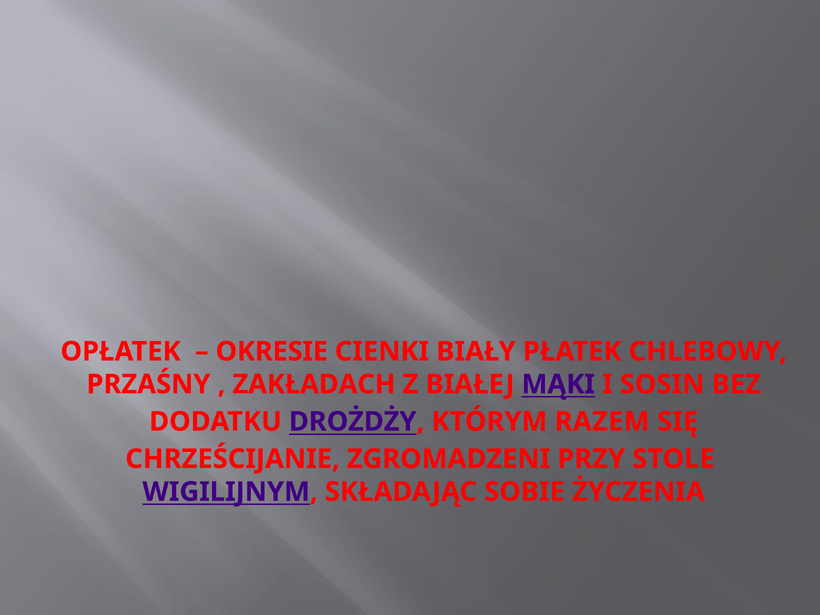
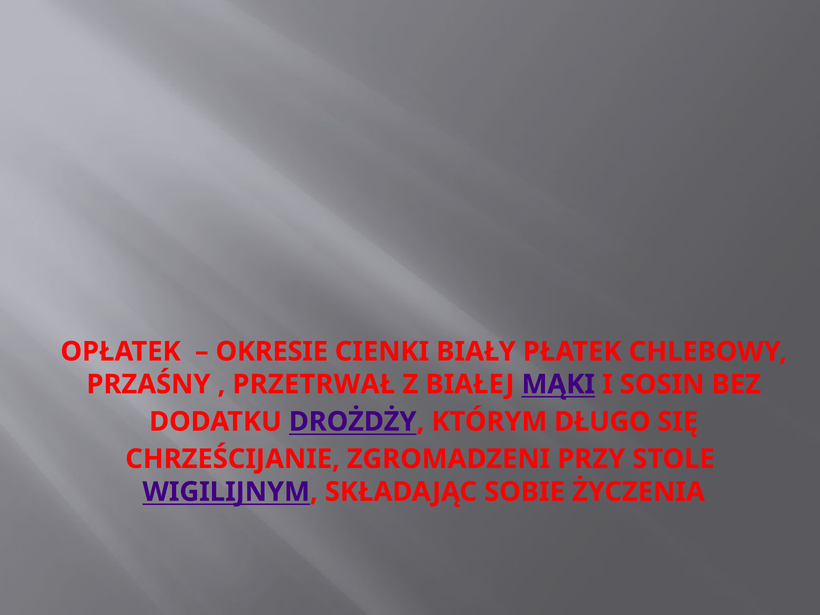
ZAKŁADACH: ZAKŁADACH -> PRZETRWAŁ
RAZEM: RAZEM -> DŁUGO
